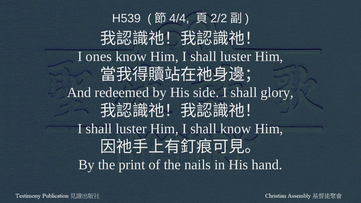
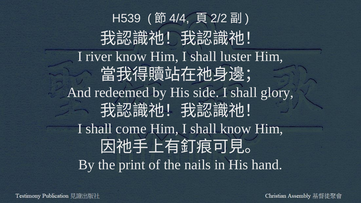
ones: ones -> river
luster at (131, 129): luster -> come
